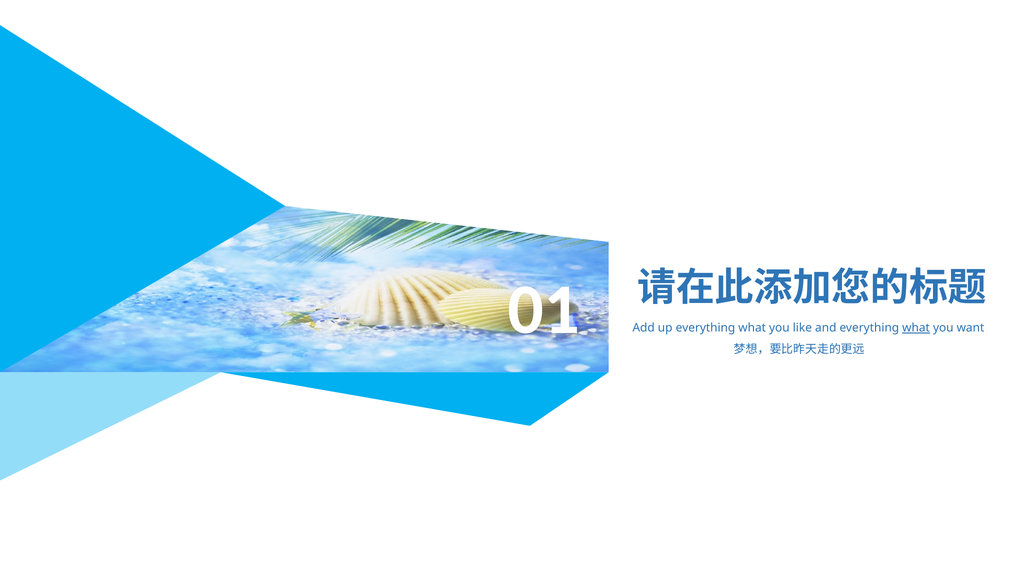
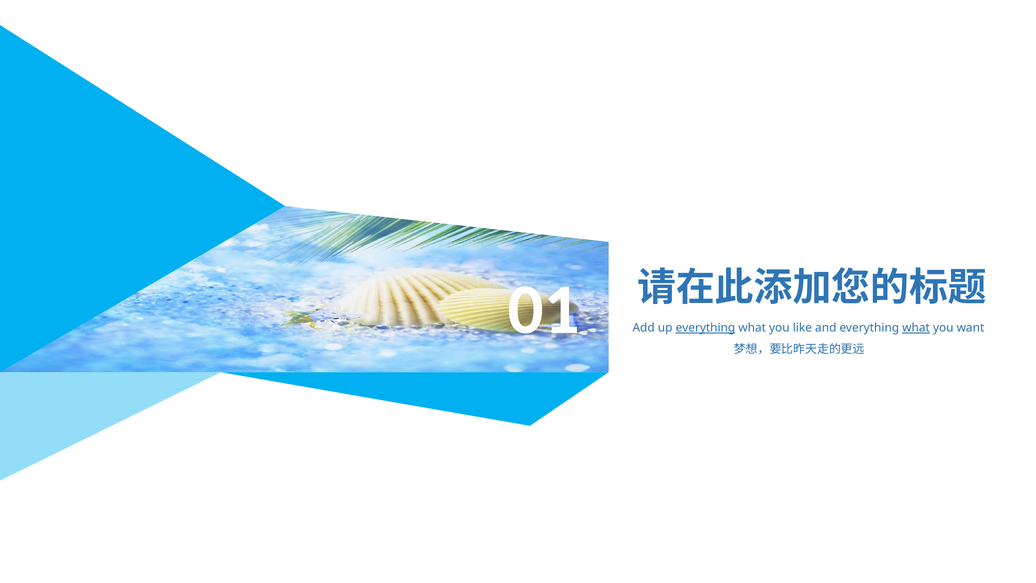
everything at (705, 328) underline: none -> present
